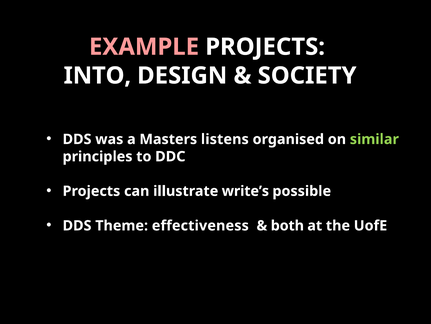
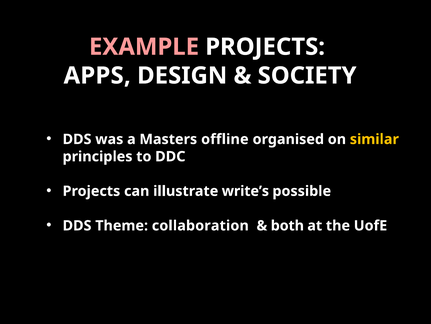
INTO: INTO -> APPS
listens: listens -> offline
similar colour: light green -> yellow
effectiveness: effectiveness -> collaboration
